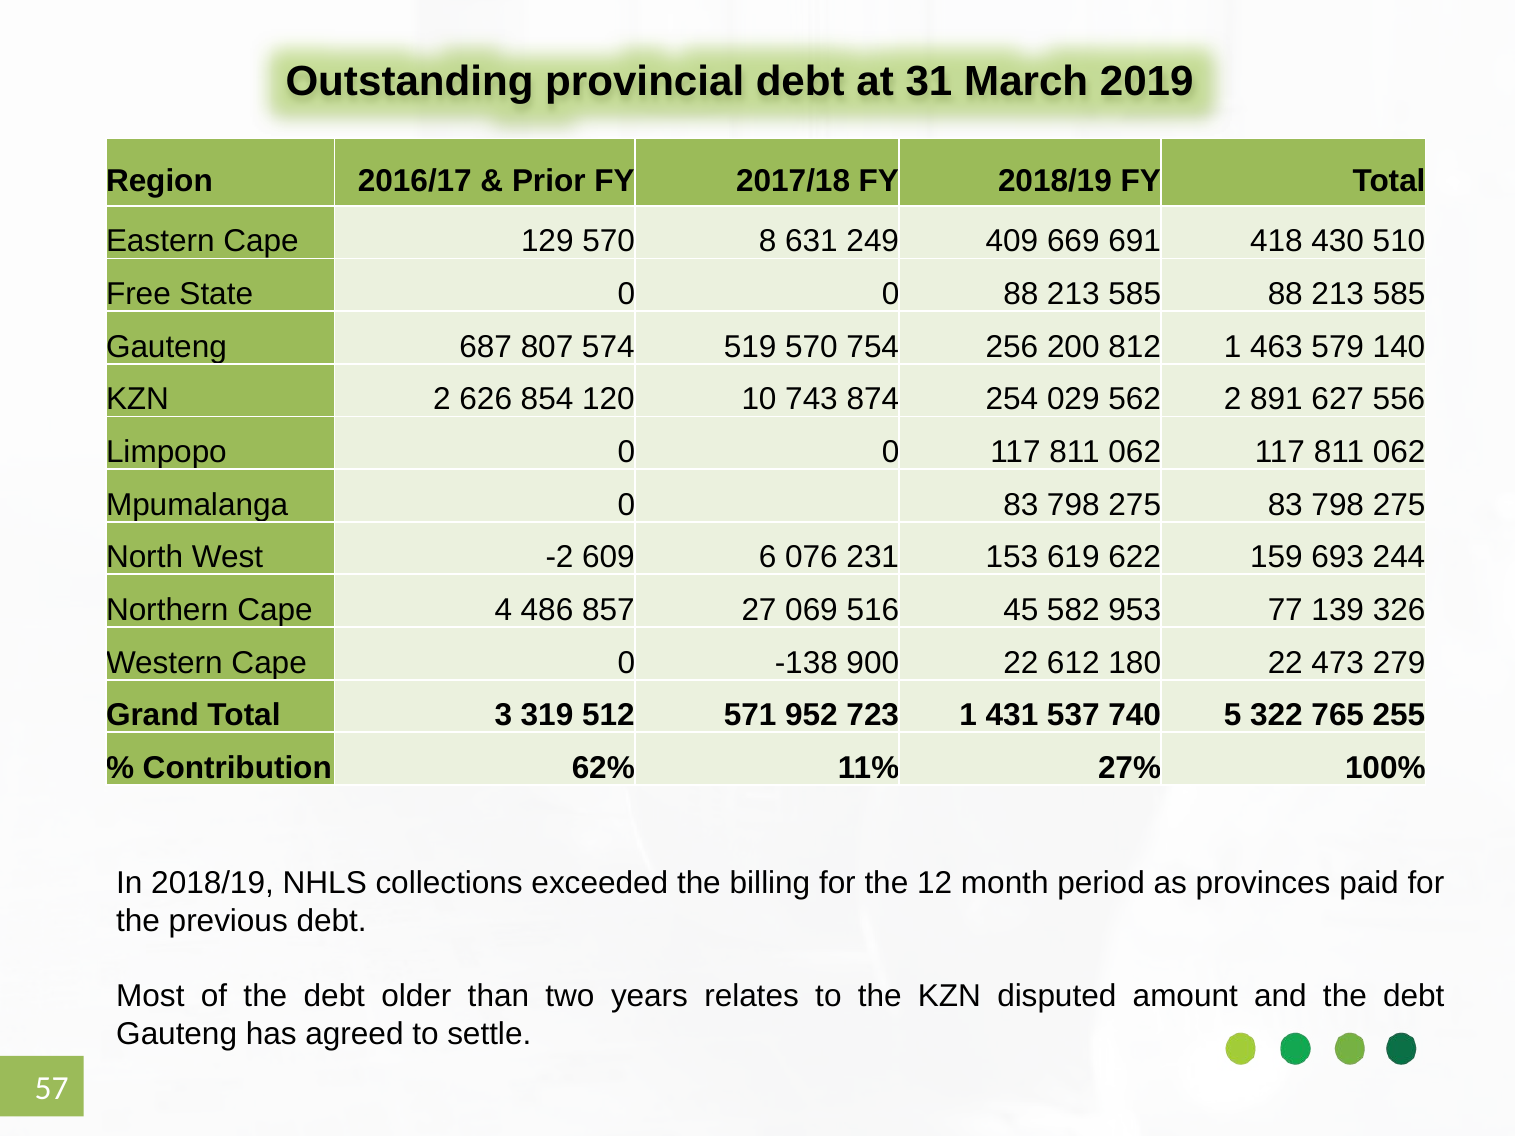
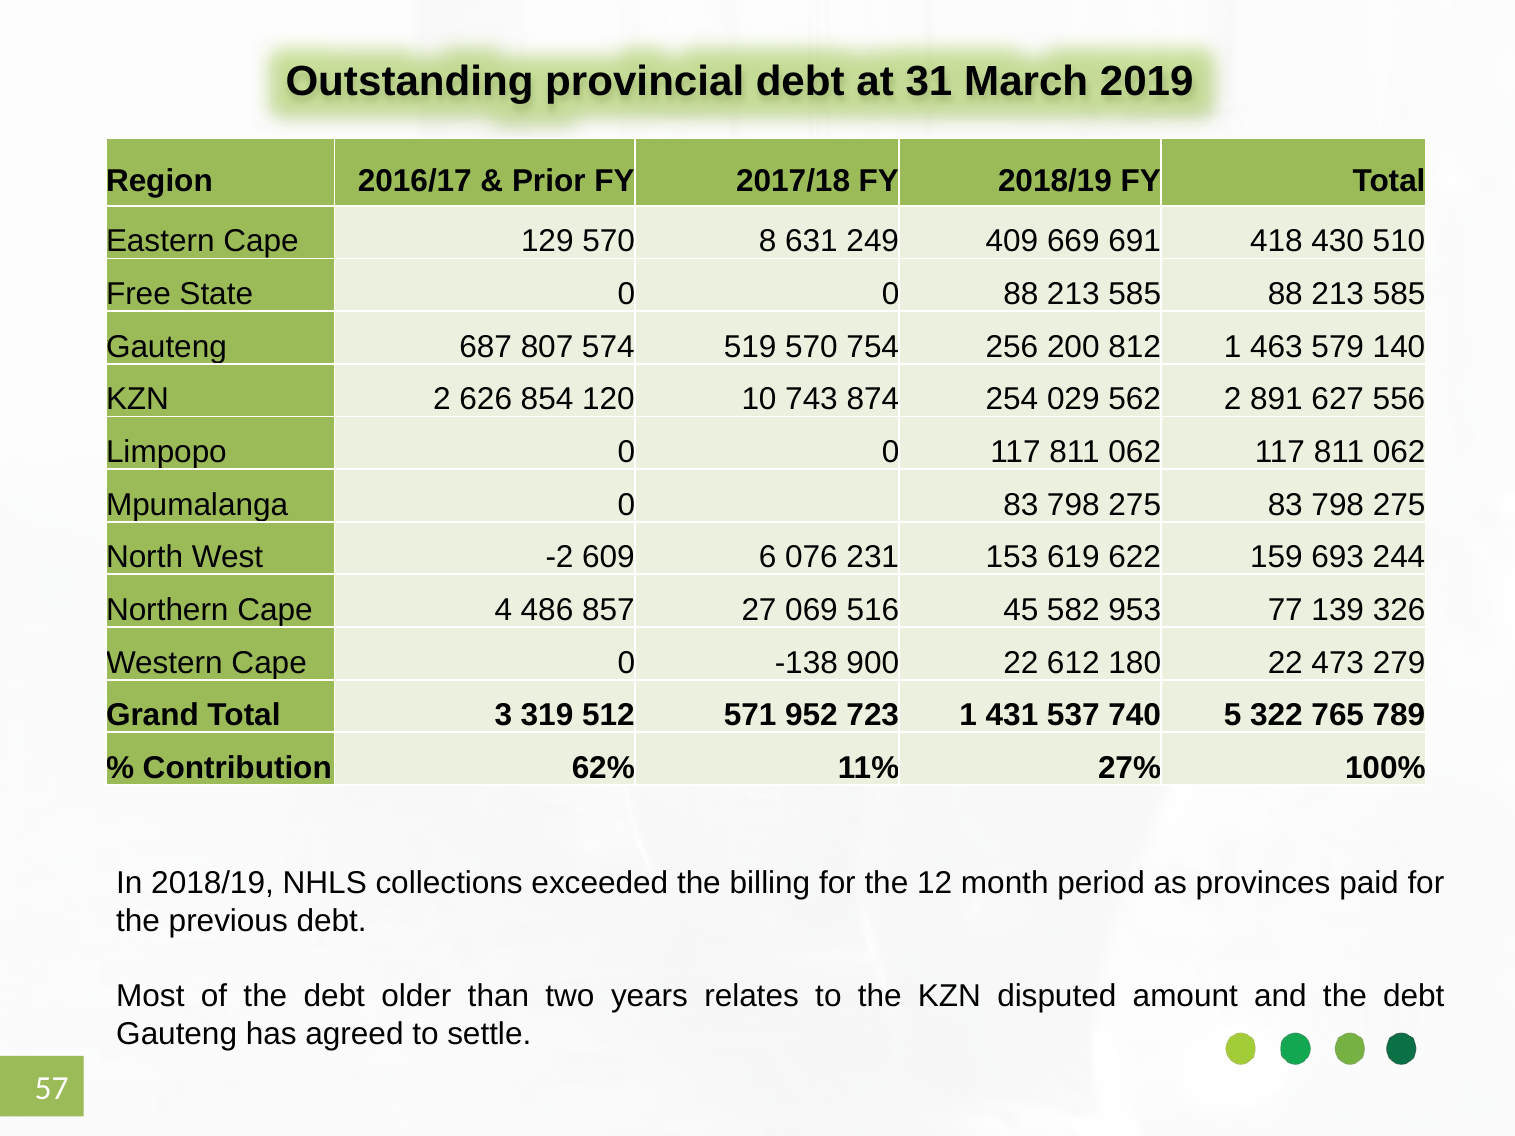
255: 255 -> 789
